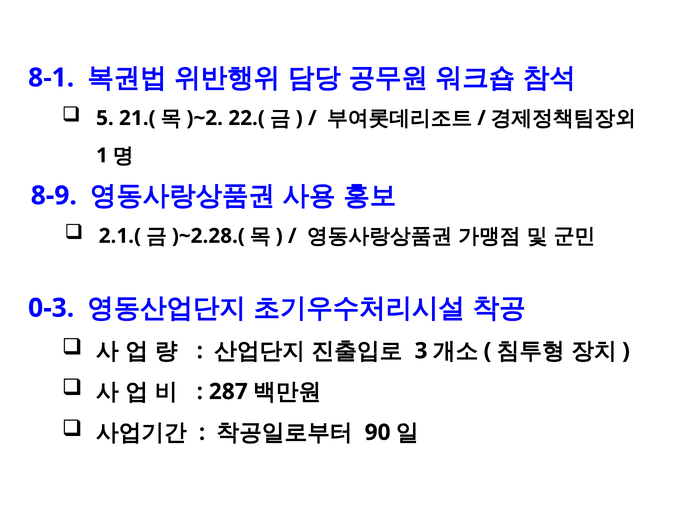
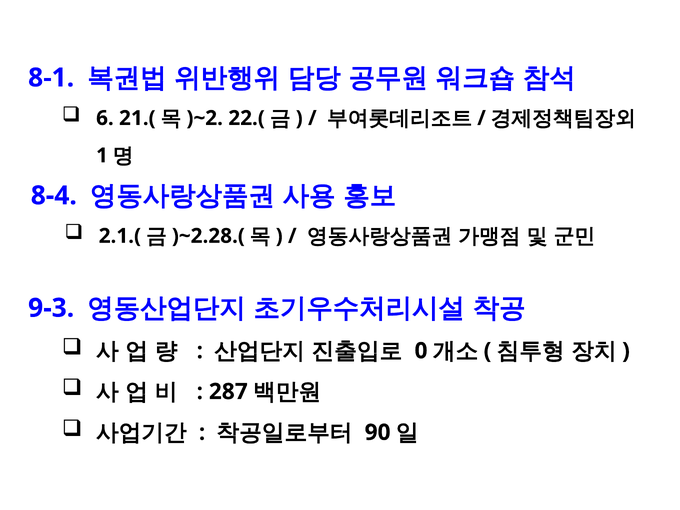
5: 5 -> 6
8-9: 8-9 -> 8-4
0-3: 0-3 -> 9-3
3: 3 -> 0
